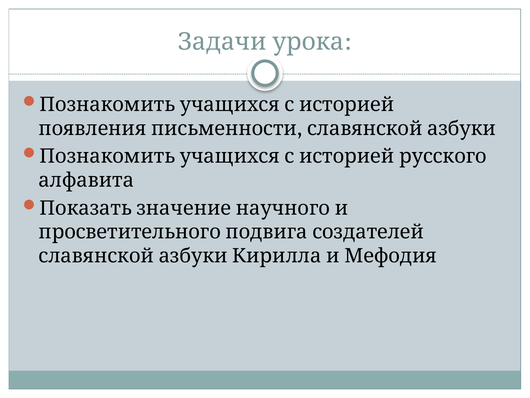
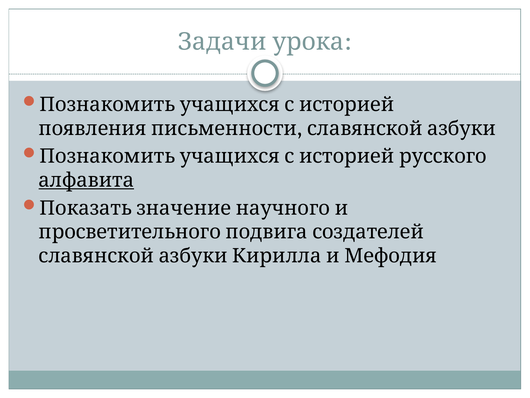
алфавита underline: none -> present
